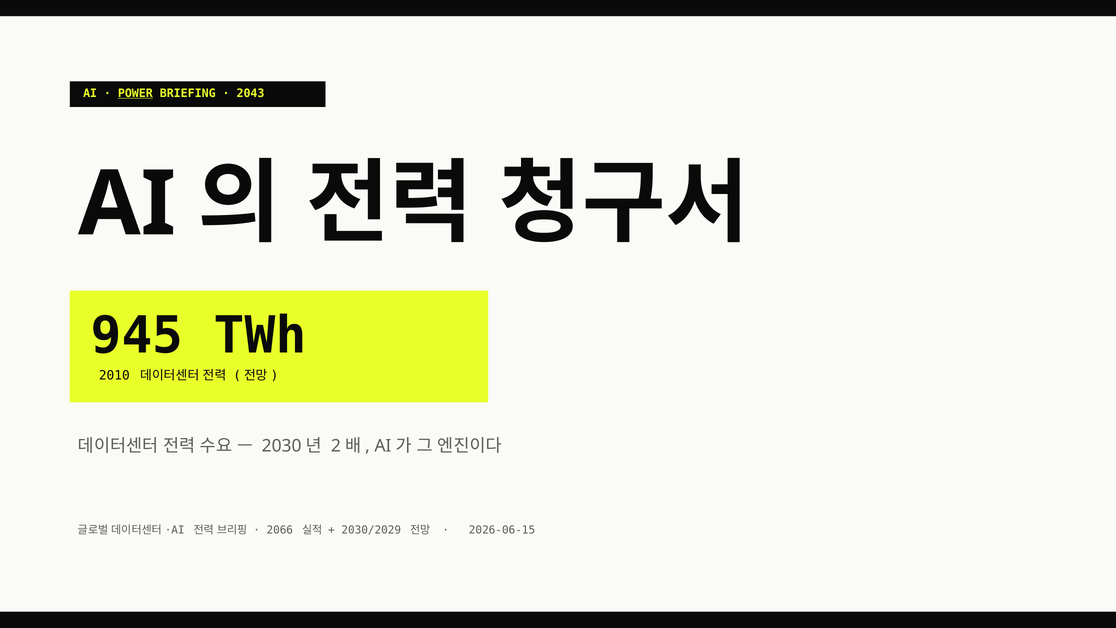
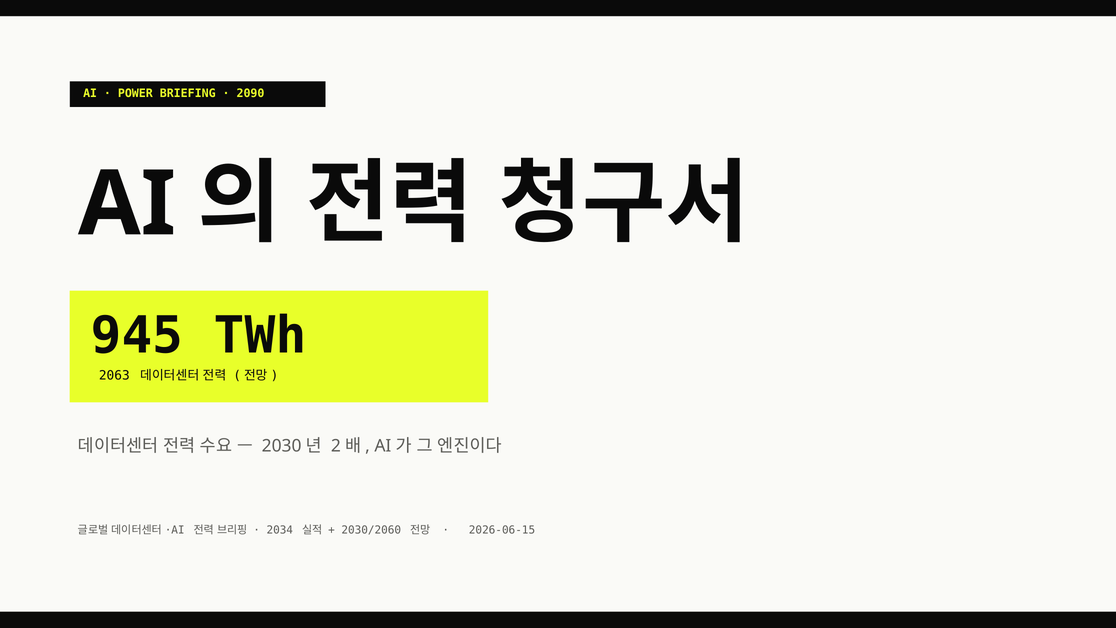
POWER underline: present -> none
2043: 2043 -> 2090
2010: 2010 -> 2063
2066: 2066 -> 2034
2030/2029: 2030/2029 -> 2030/2060
